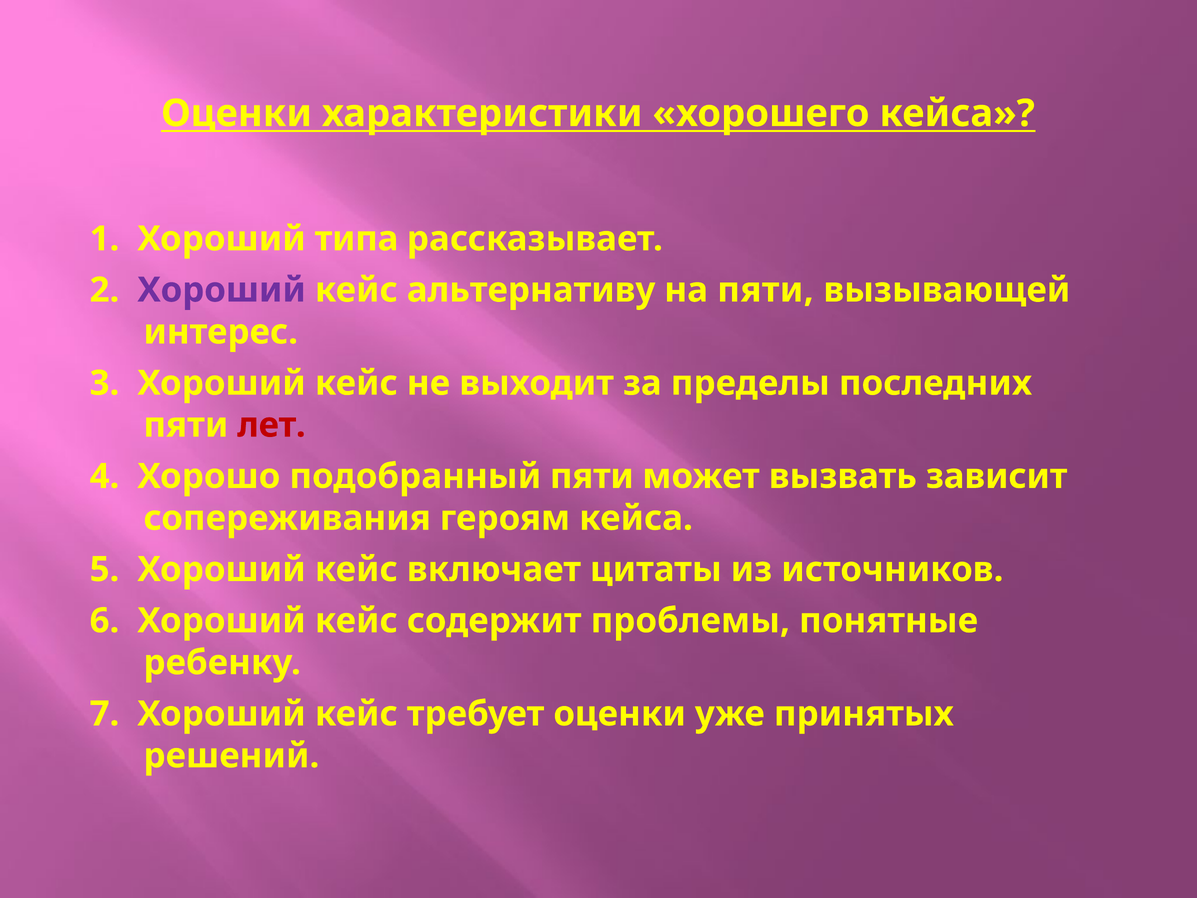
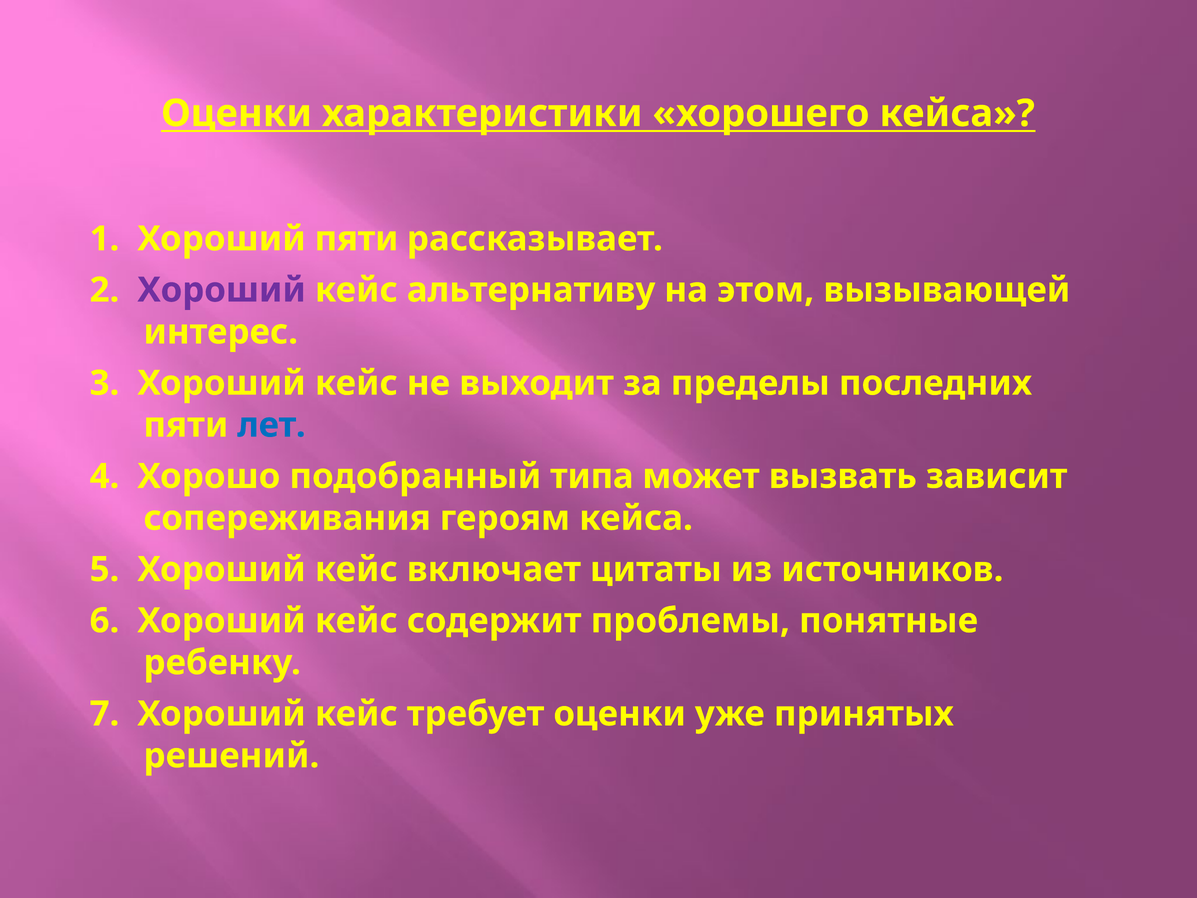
Хороший типа: типа -> пяти
на пяти: пяти -> этом
лет colour: red -> blue
подобранный пяти: пяти -> типа
